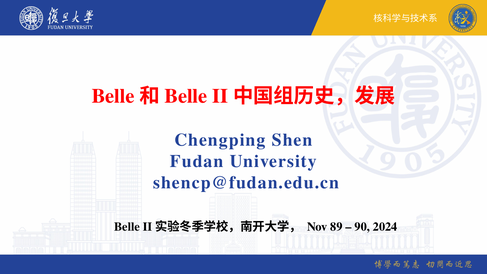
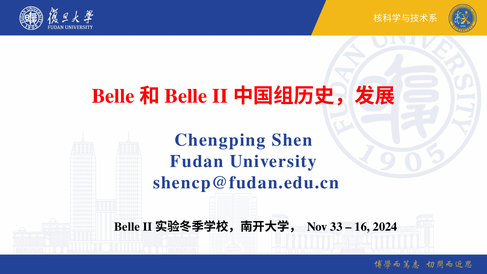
89: 89 -> 33
90: 90 -> 16
